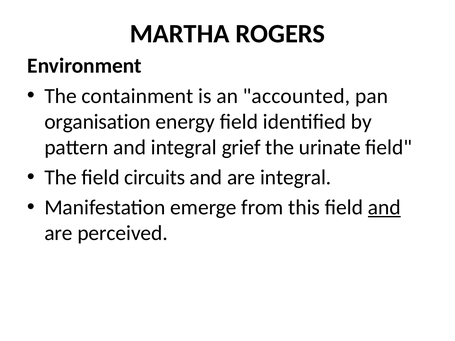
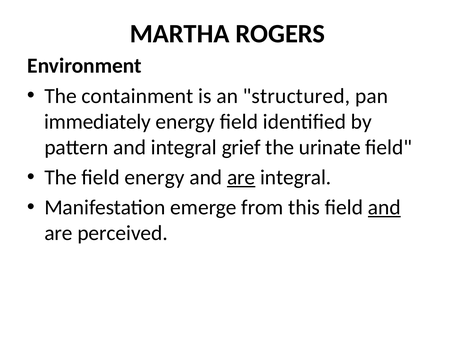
accounted: accounted -> structured
organisation: organisation -> immediately
field circuits: circuits -> energy
are at (241, 178) underline: none -> present
